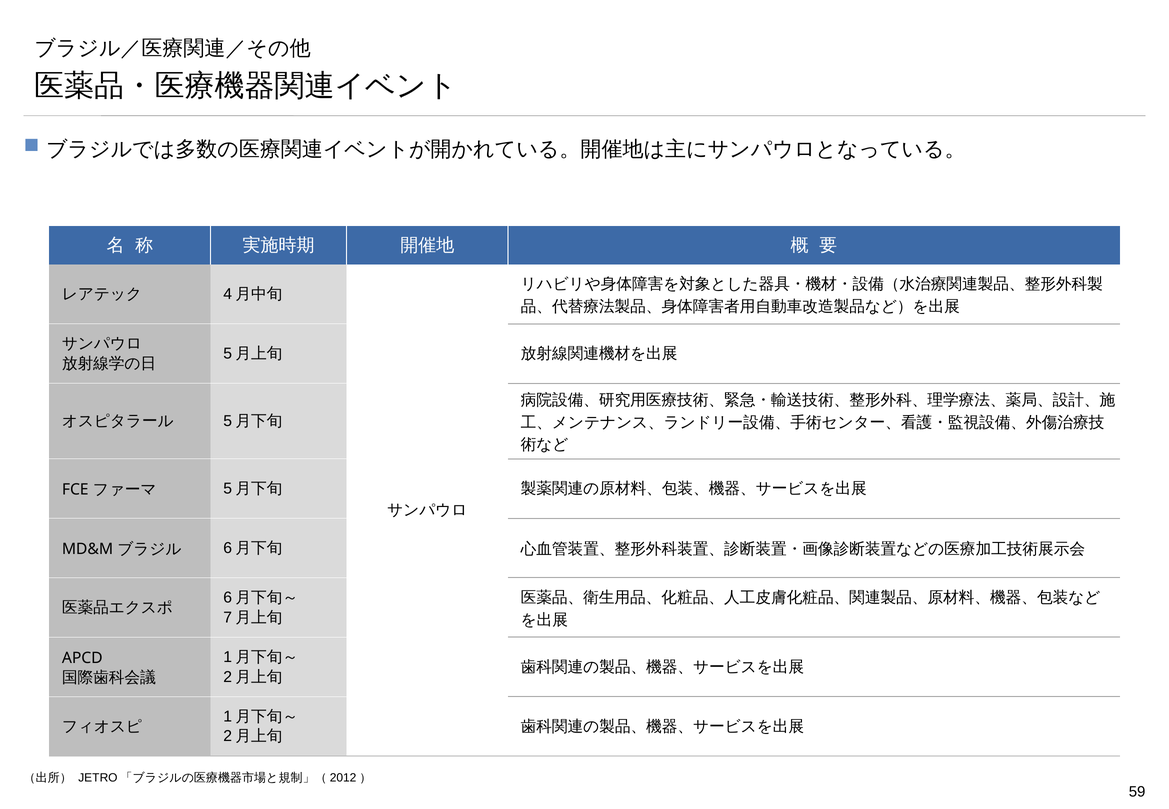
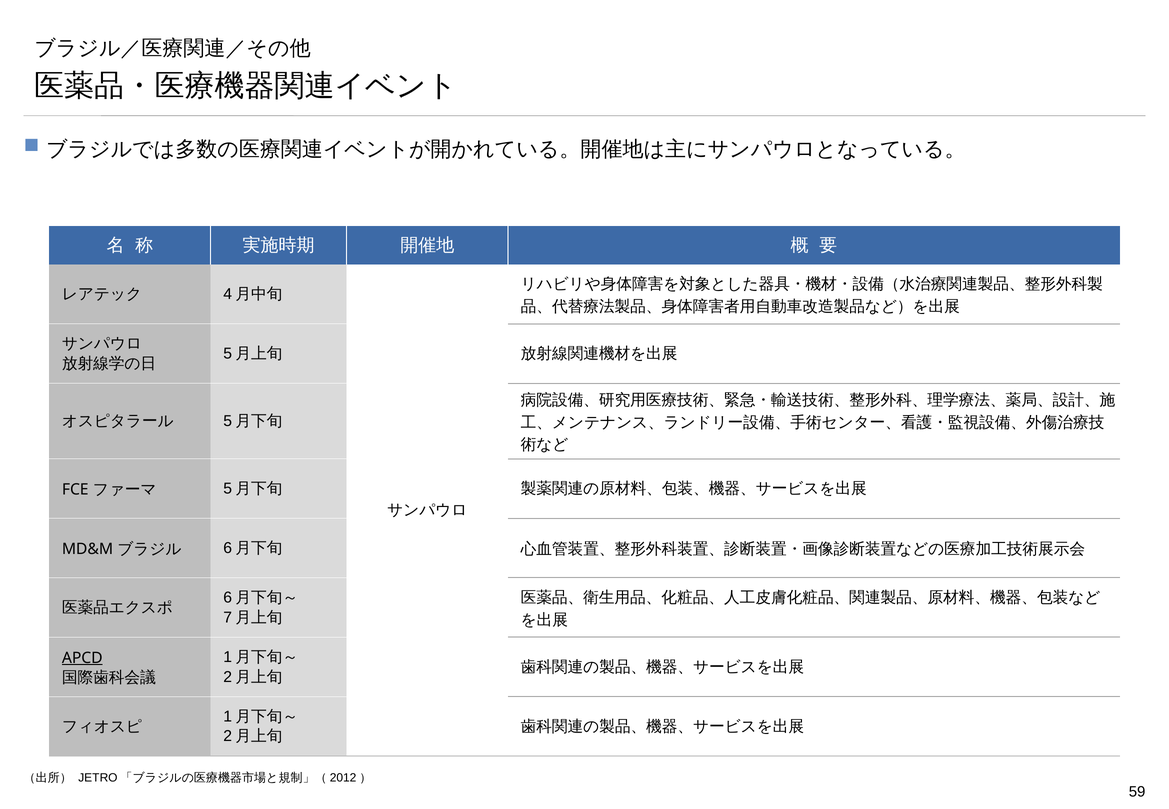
APCD underline: none -> present
